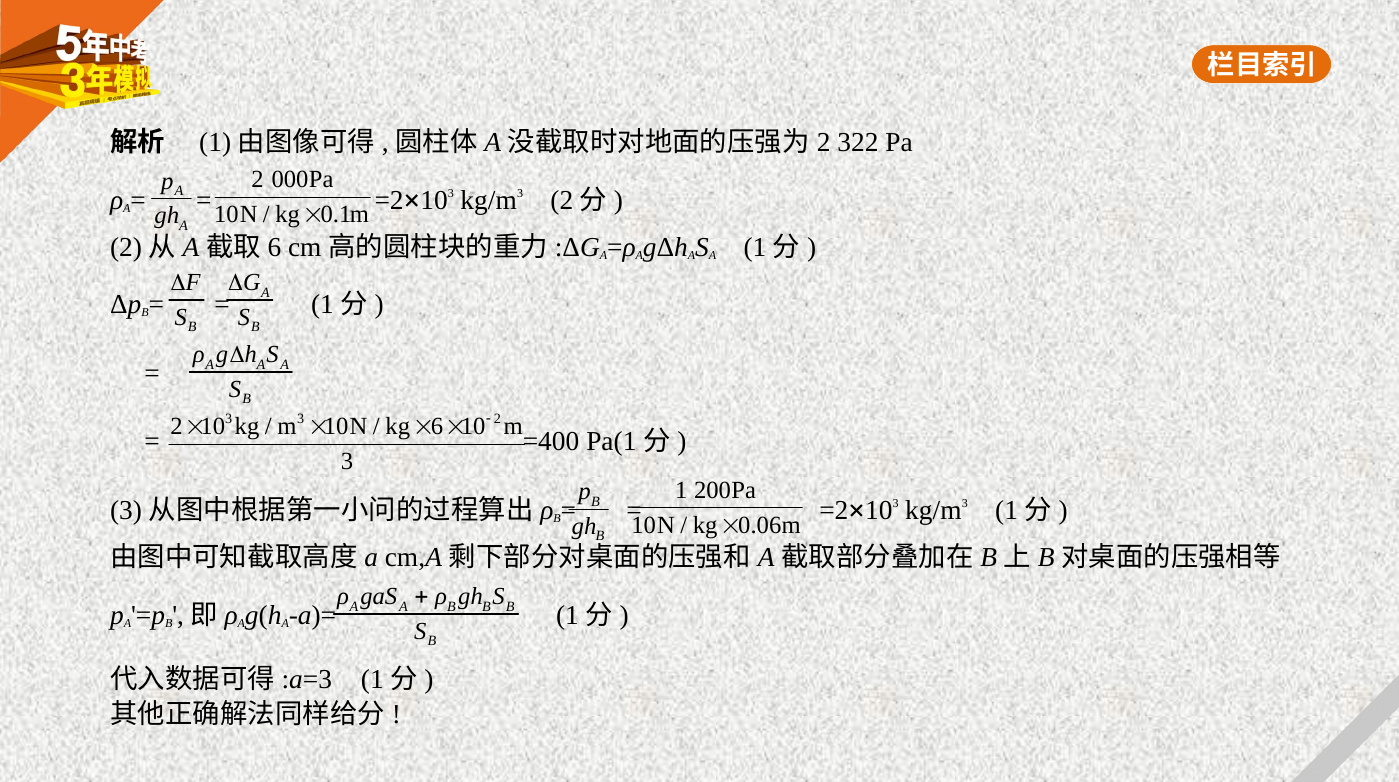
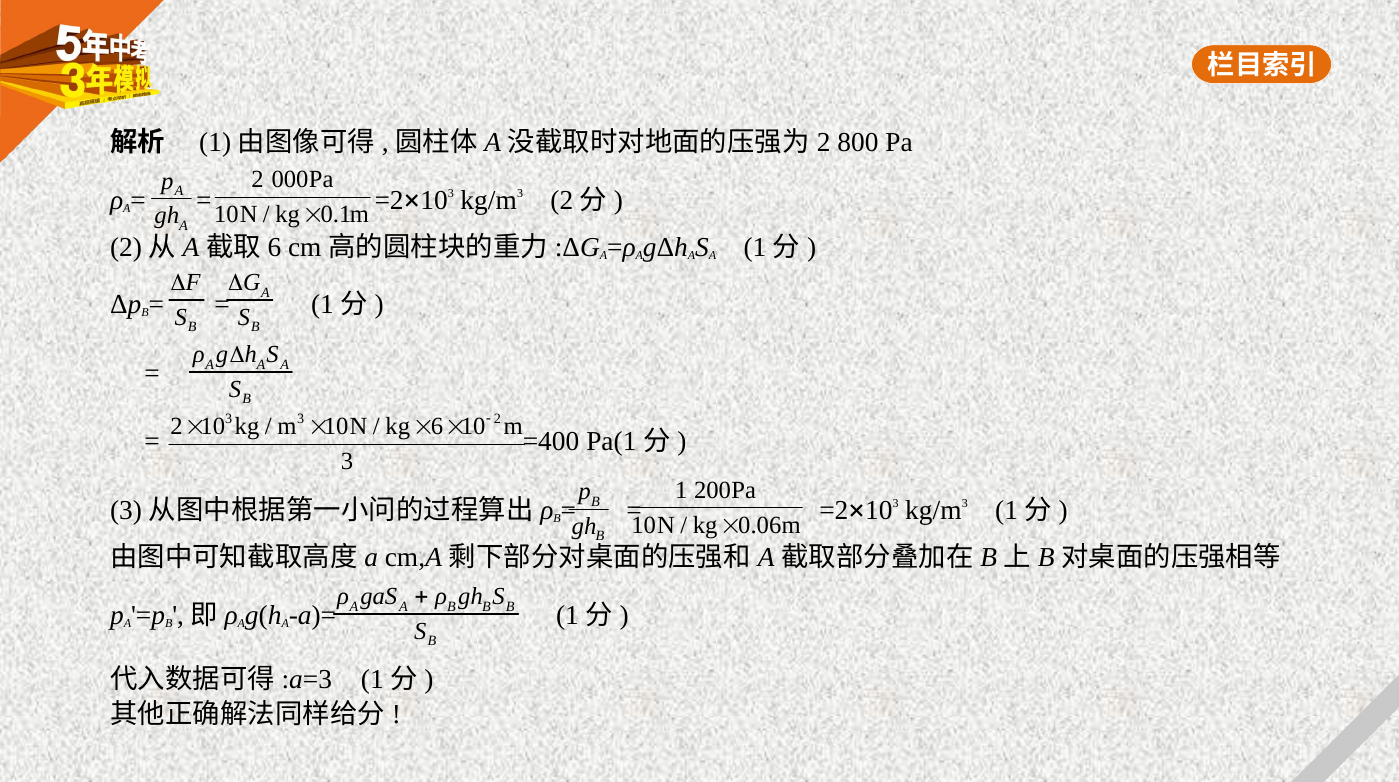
322: 322 -> 800
